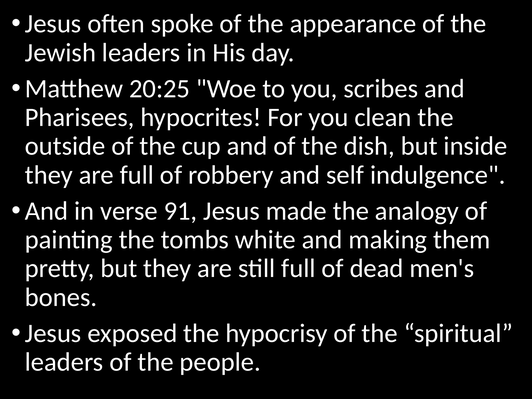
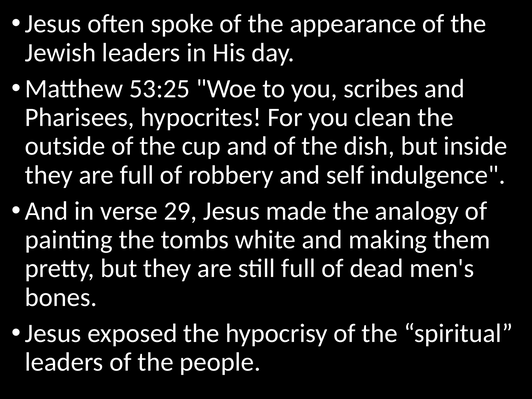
20:25: 20:25 -> 53:25
91: 91 -> 29
